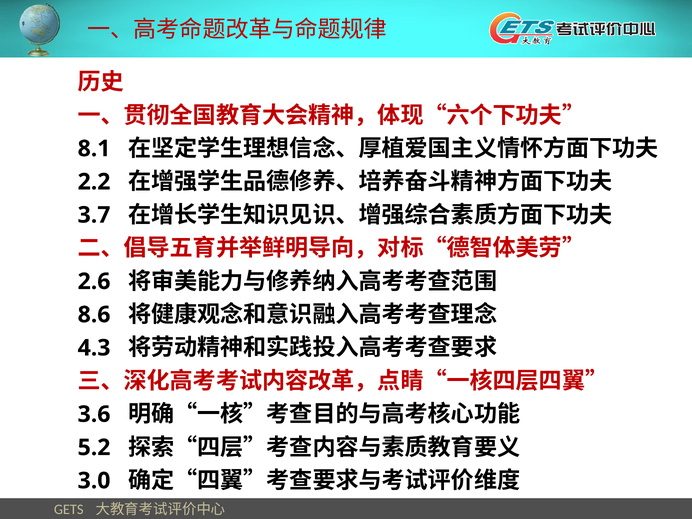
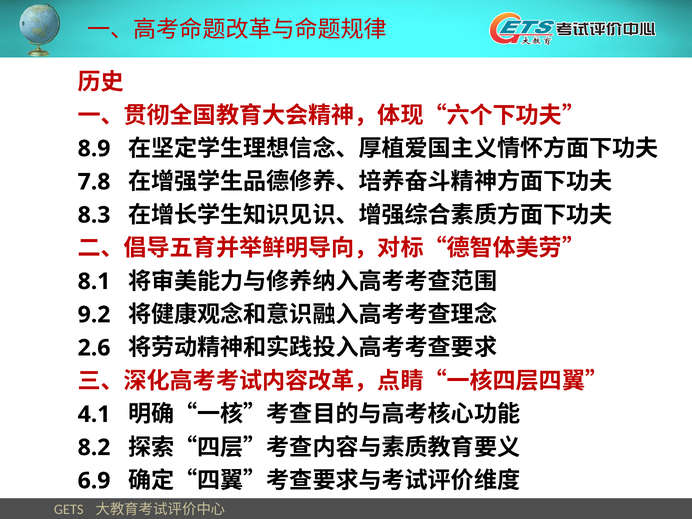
8.1: 8.1 -> 8.9
2.2: 2.2 -> 7.8
3.7: 3.7 -> 8.3
2.6: 2.6 -> 8.1
8.6: 8.6 -> 9.2
4.3: 4.3 -> 2.6
3.6: 3.6 -> 4.1
5.2: 5.2 -> 8.2
3.0: 3.0 -> 6.9
